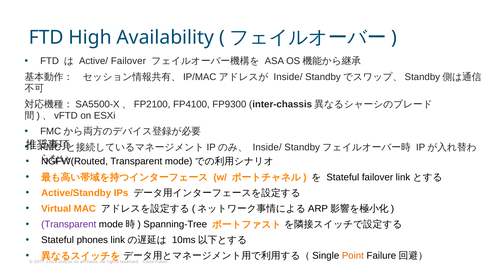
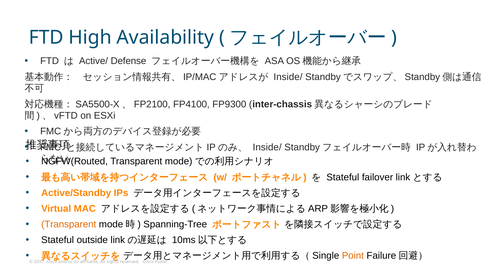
Active/ Failover: Failover -> Defense
Transparent at (69, 225) colour: purple -> orange
phones: phones -> outside
